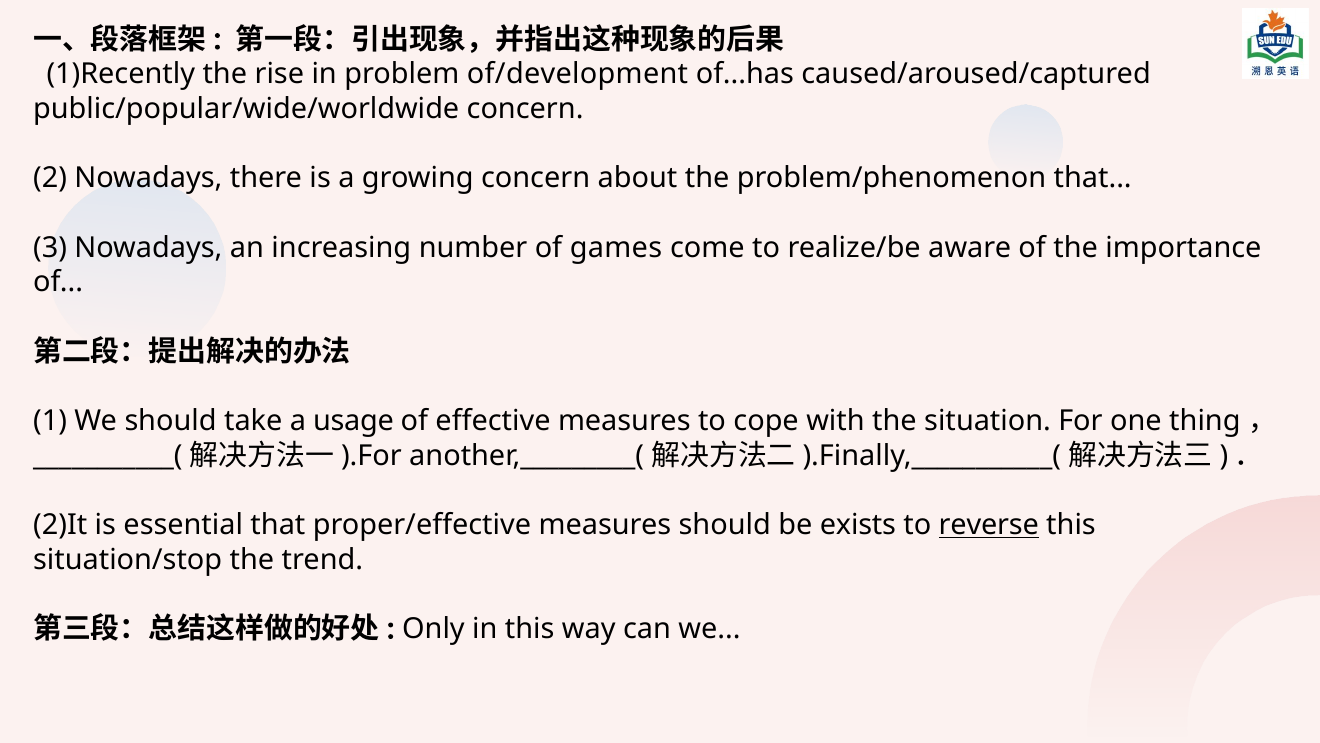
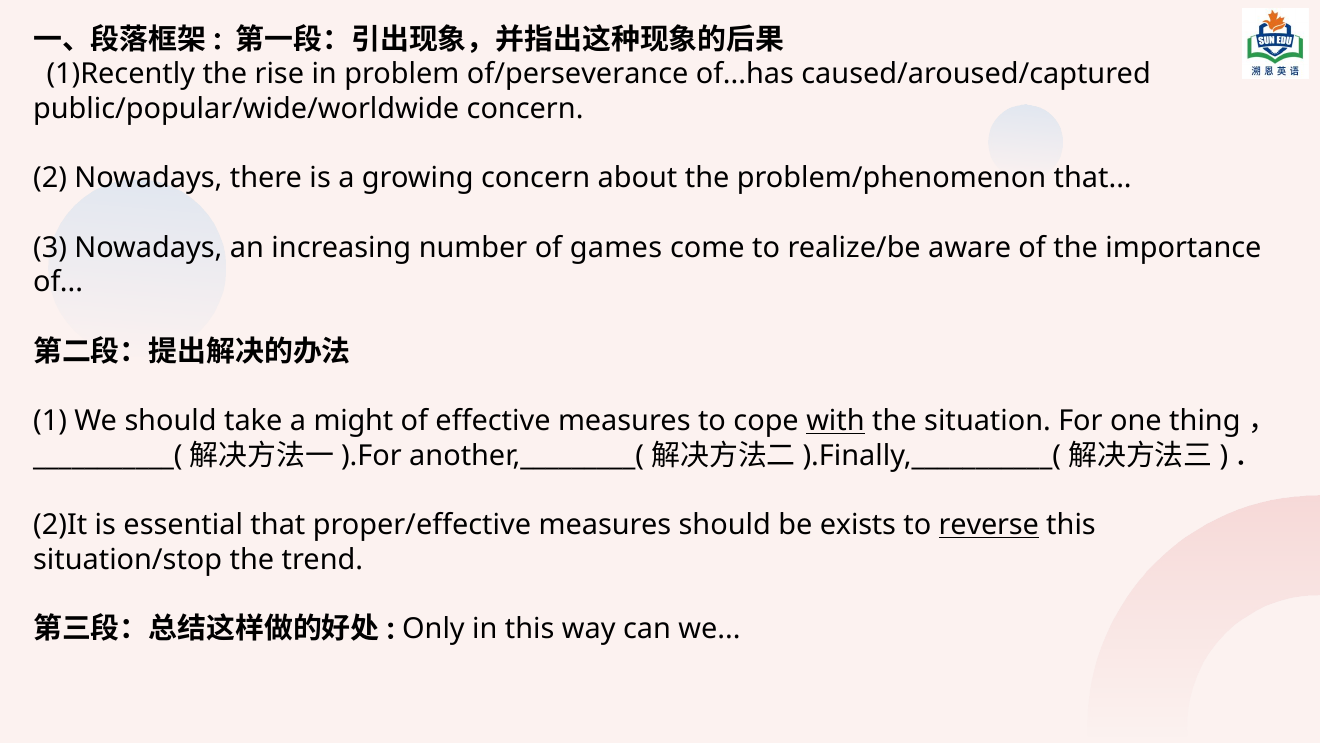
of/development: of/development -> of/perseverance
usage: usage -> might
with underline: none -> present
